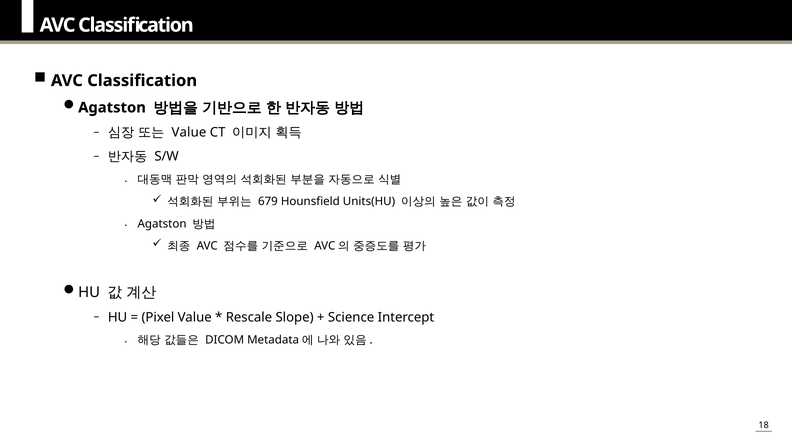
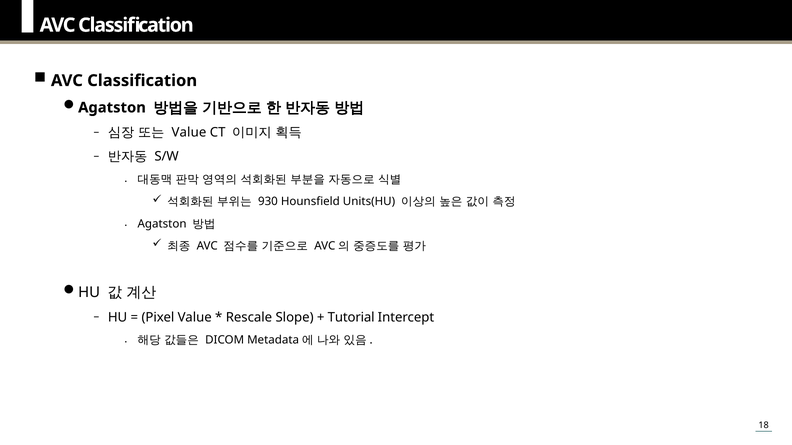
679: 679 -> 930
Science: Science -> Tutorial
